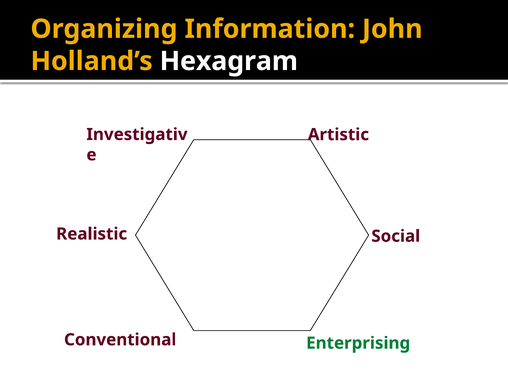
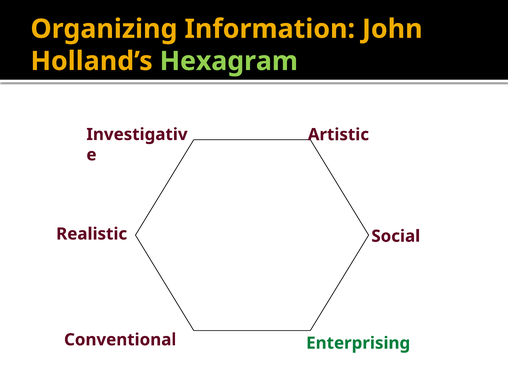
Hexagram colour: white -> light green
